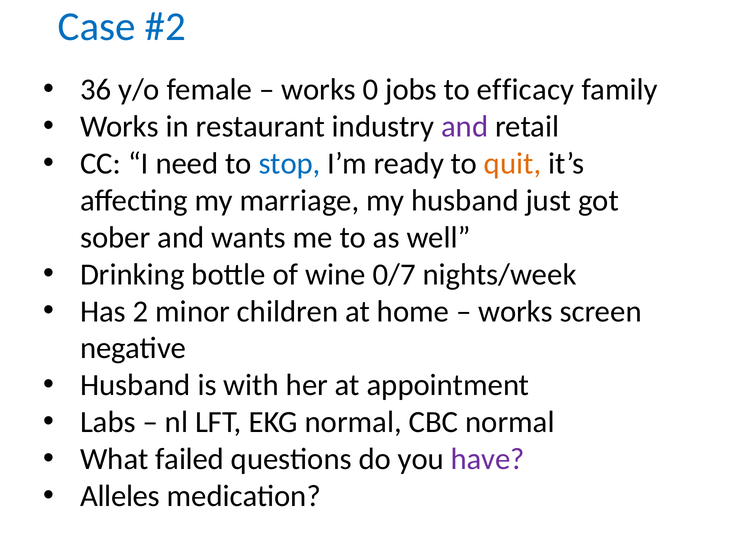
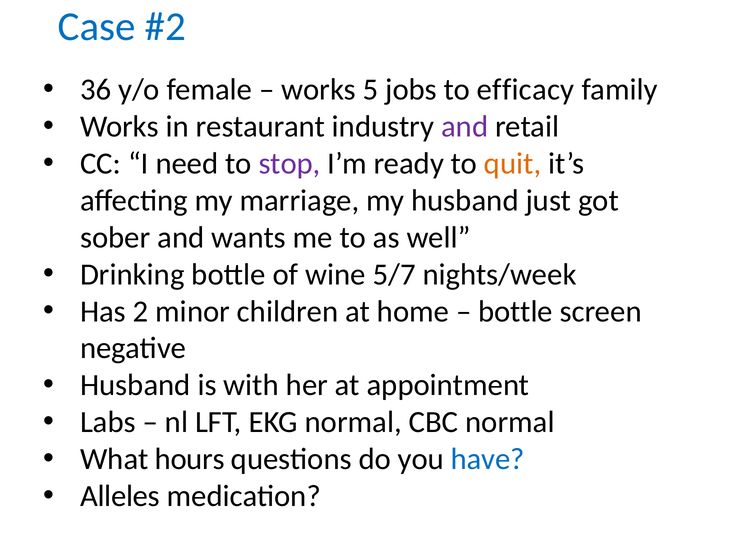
0: 0 -> 5
stop colour: blue -> purple
0/7: 0/7 -> 5/7
works at (516, 312): works -> bottle
failed: failed -> hours
have colour: purple -> blue
